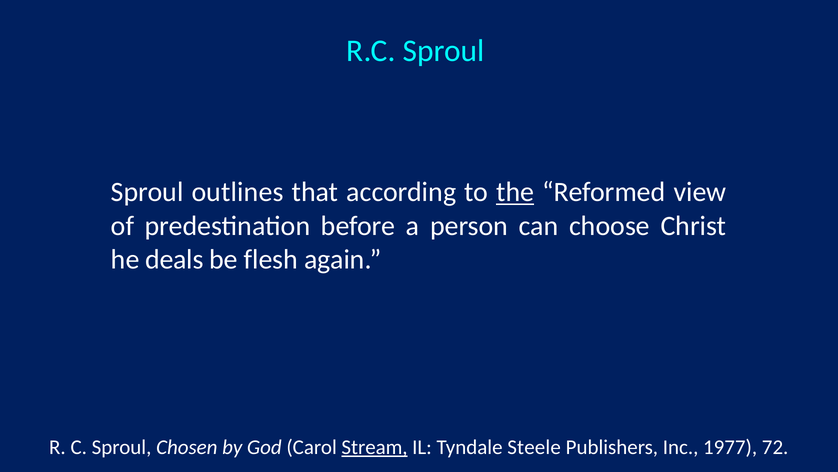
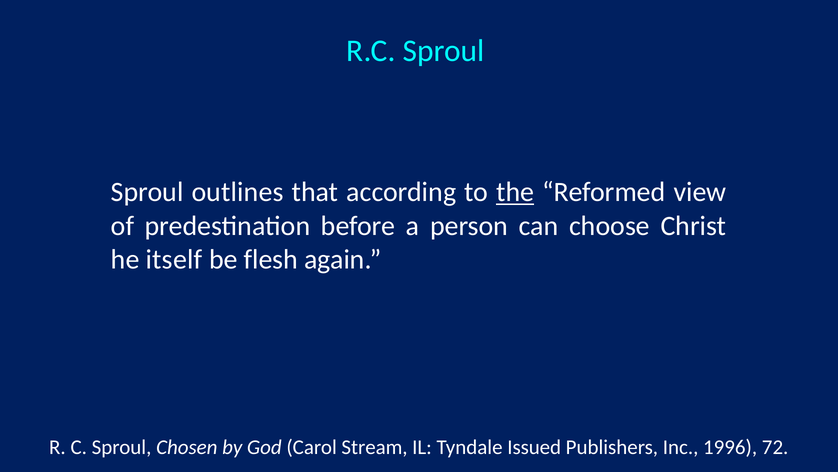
deals: deals -> itself
Stream underline: present -> none
Steele: Steele -> Issued
1977: 1977 -> 1996
